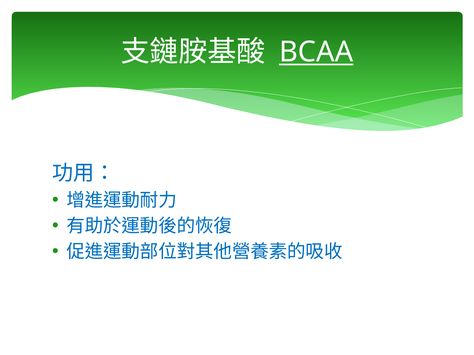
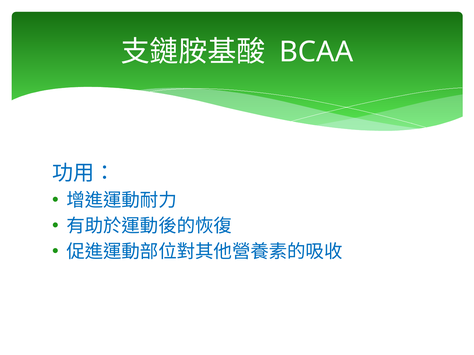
BCAA underline: present -> none
